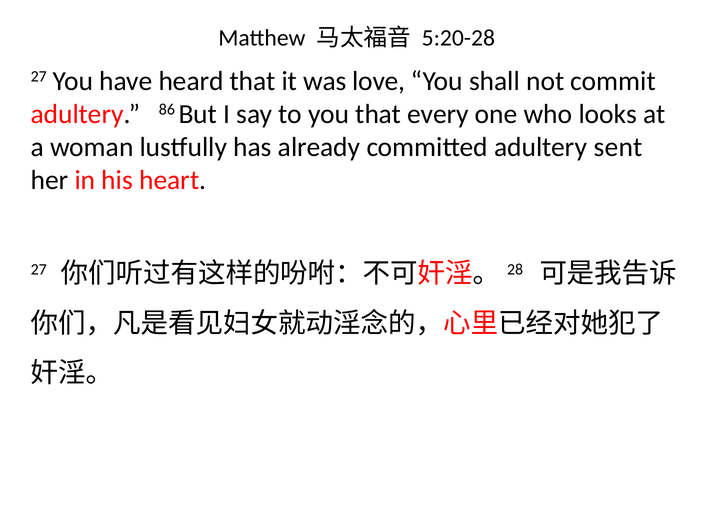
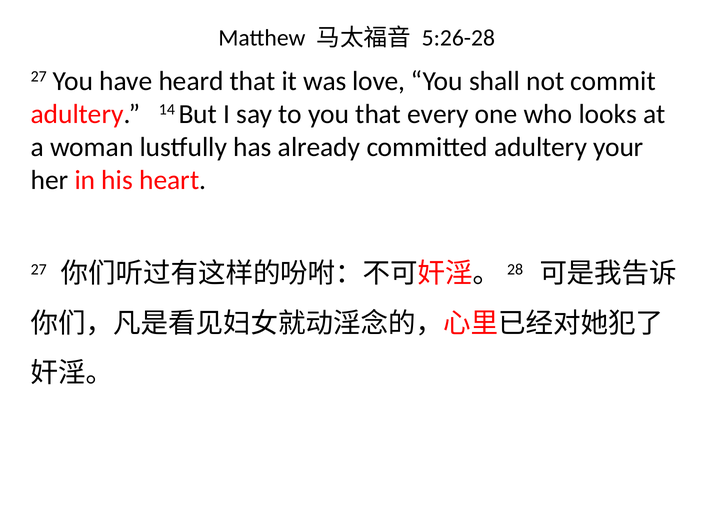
5:20-28: 5:20-28 -> 5:26-28
86: 86 -> 14
sent: sent -> your
